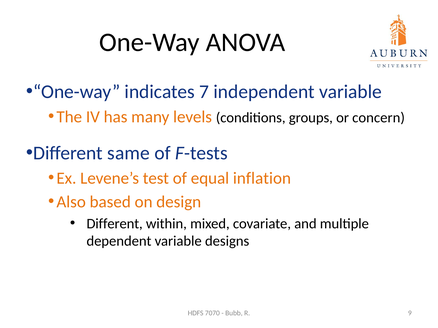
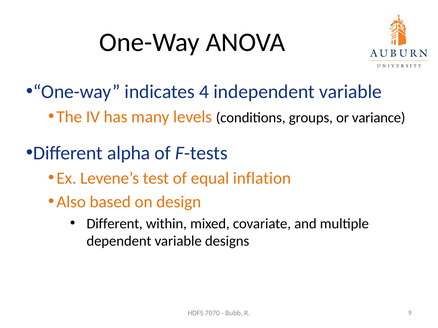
7: 7 -> 4
concern: concern -> variance
same: same -> alpha
